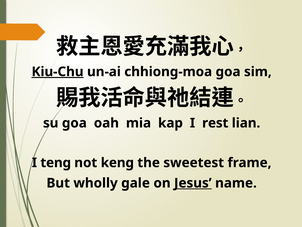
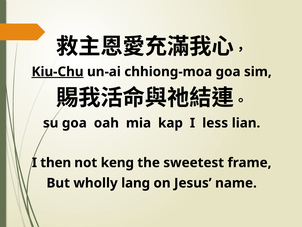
rest: rest -> less
teng: teng -> then
gale: gale -> lang
Jesus underline: present -> none
